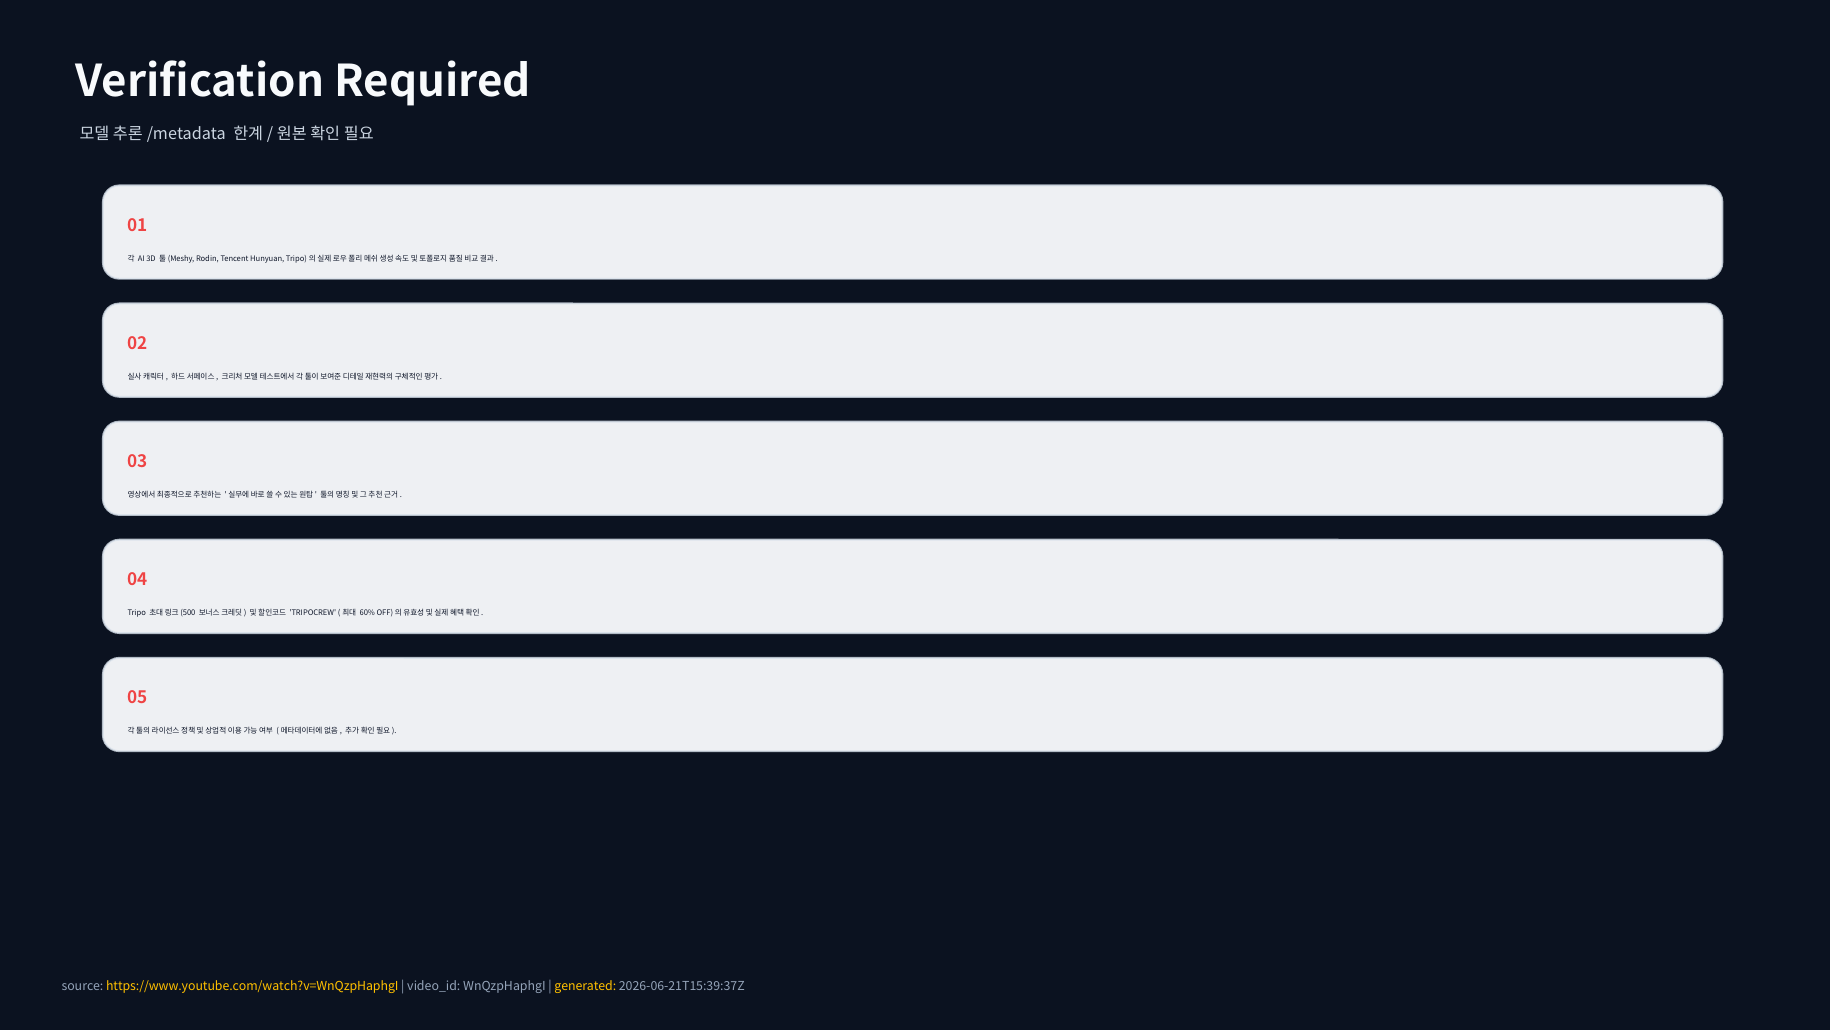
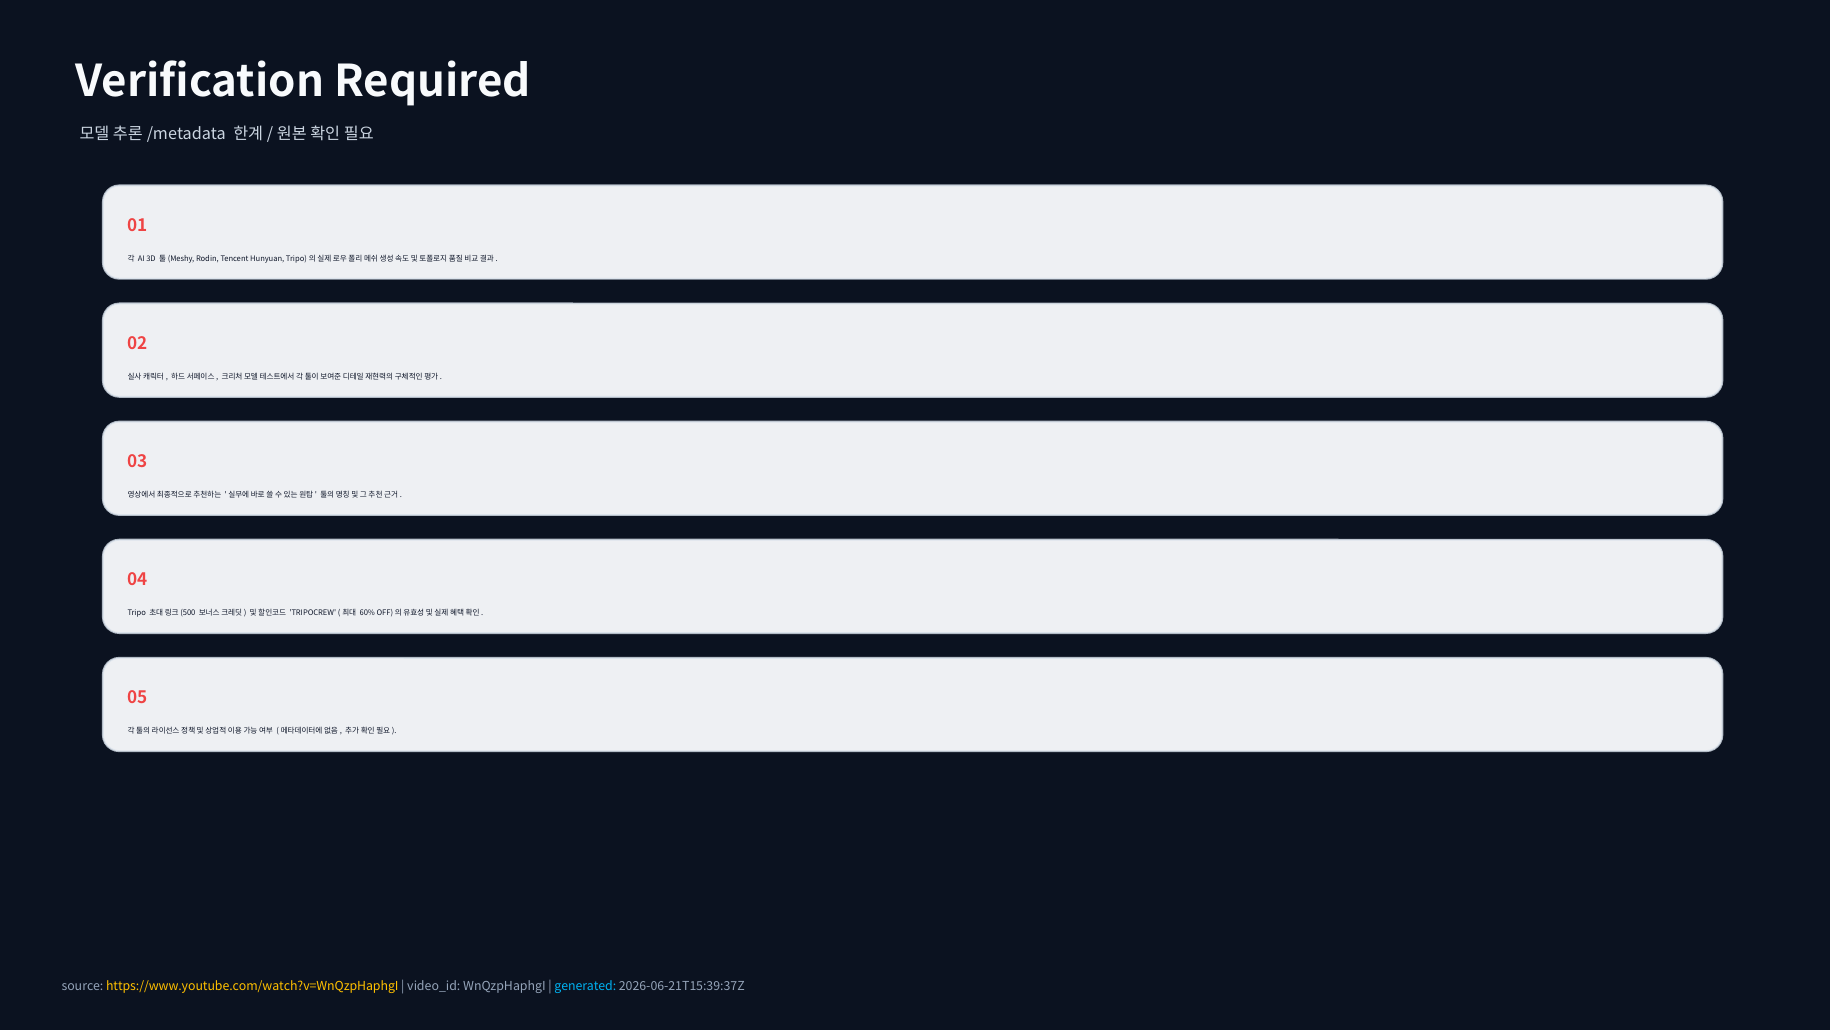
generated colour: yellow -> light blue
